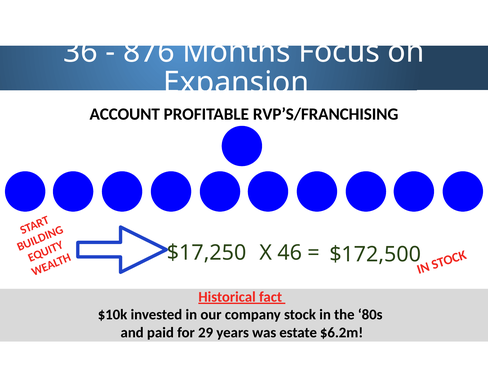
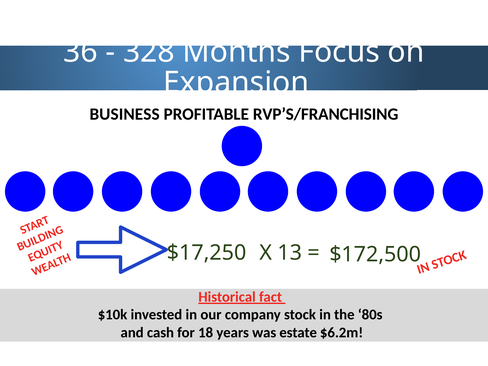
876: 876 -> 328
ACCOUNT: ACCOUNT -> BUSINESS
46: 46 -> 13
paid: paid -> cash
29: 29 -> 18
